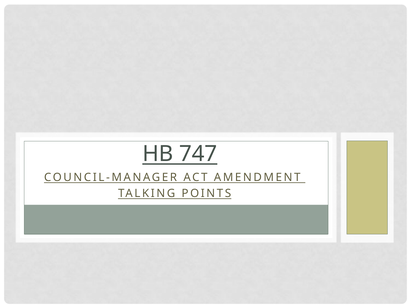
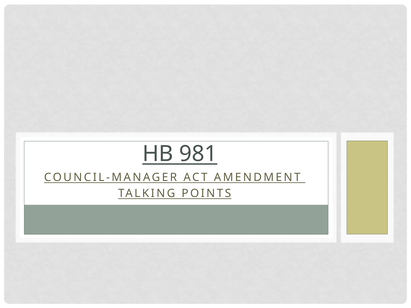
747: 747 -> 981
